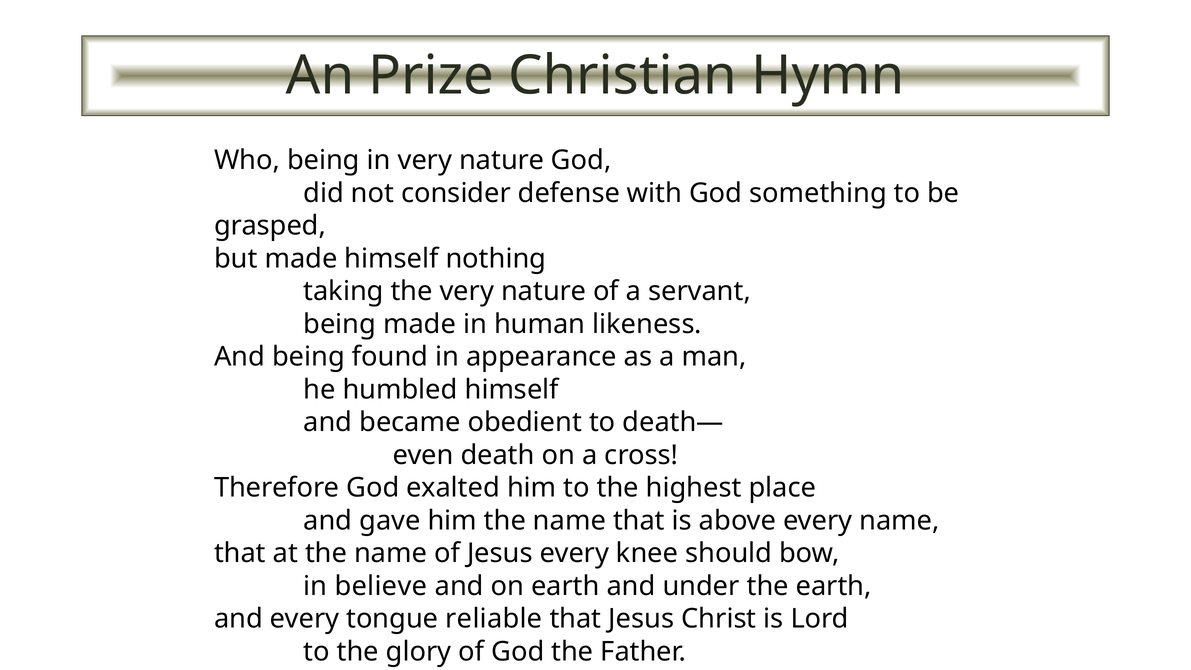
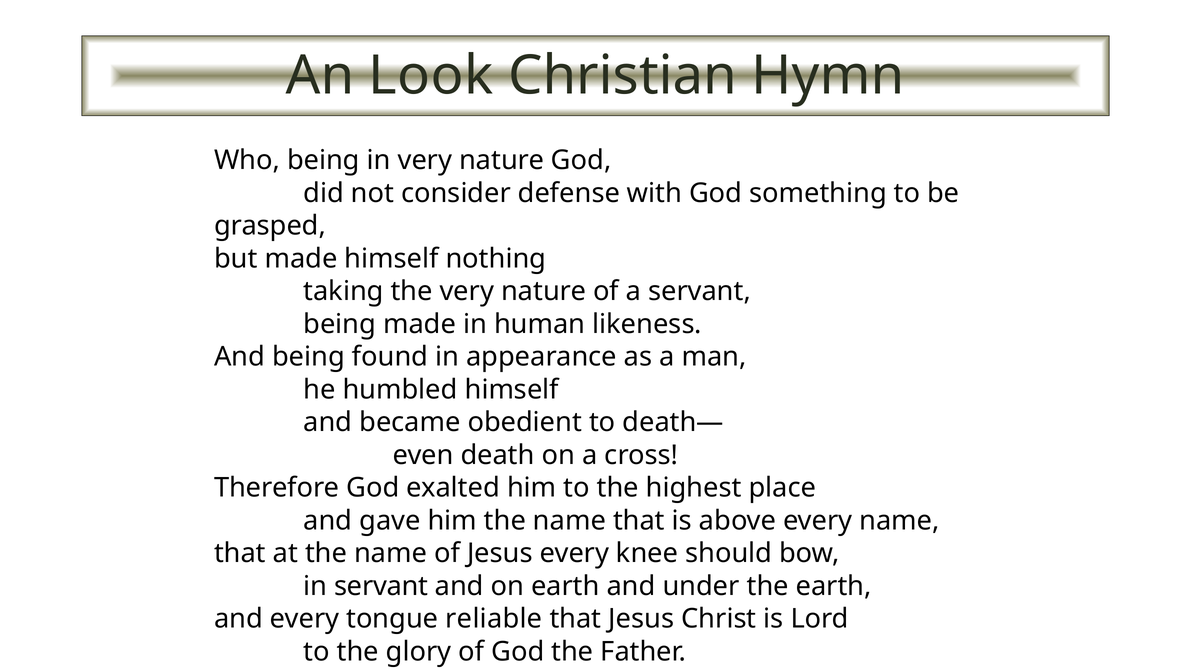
Prize: Prize -> Look
in believe: believe -> servant
